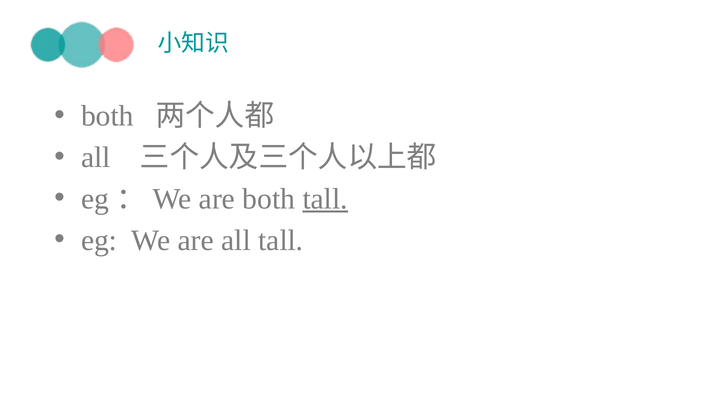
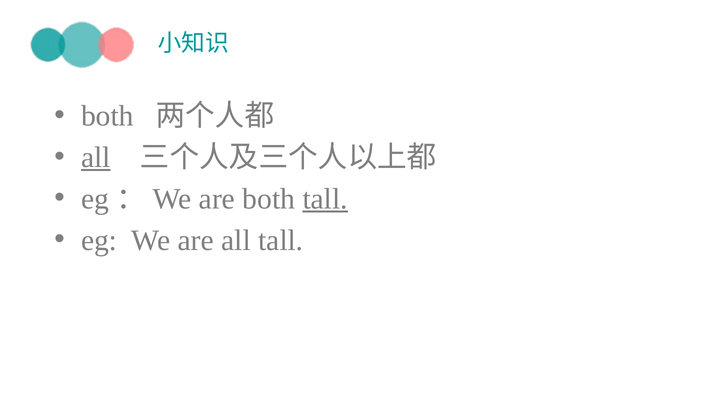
all at (96, 158) underline: none -> present
